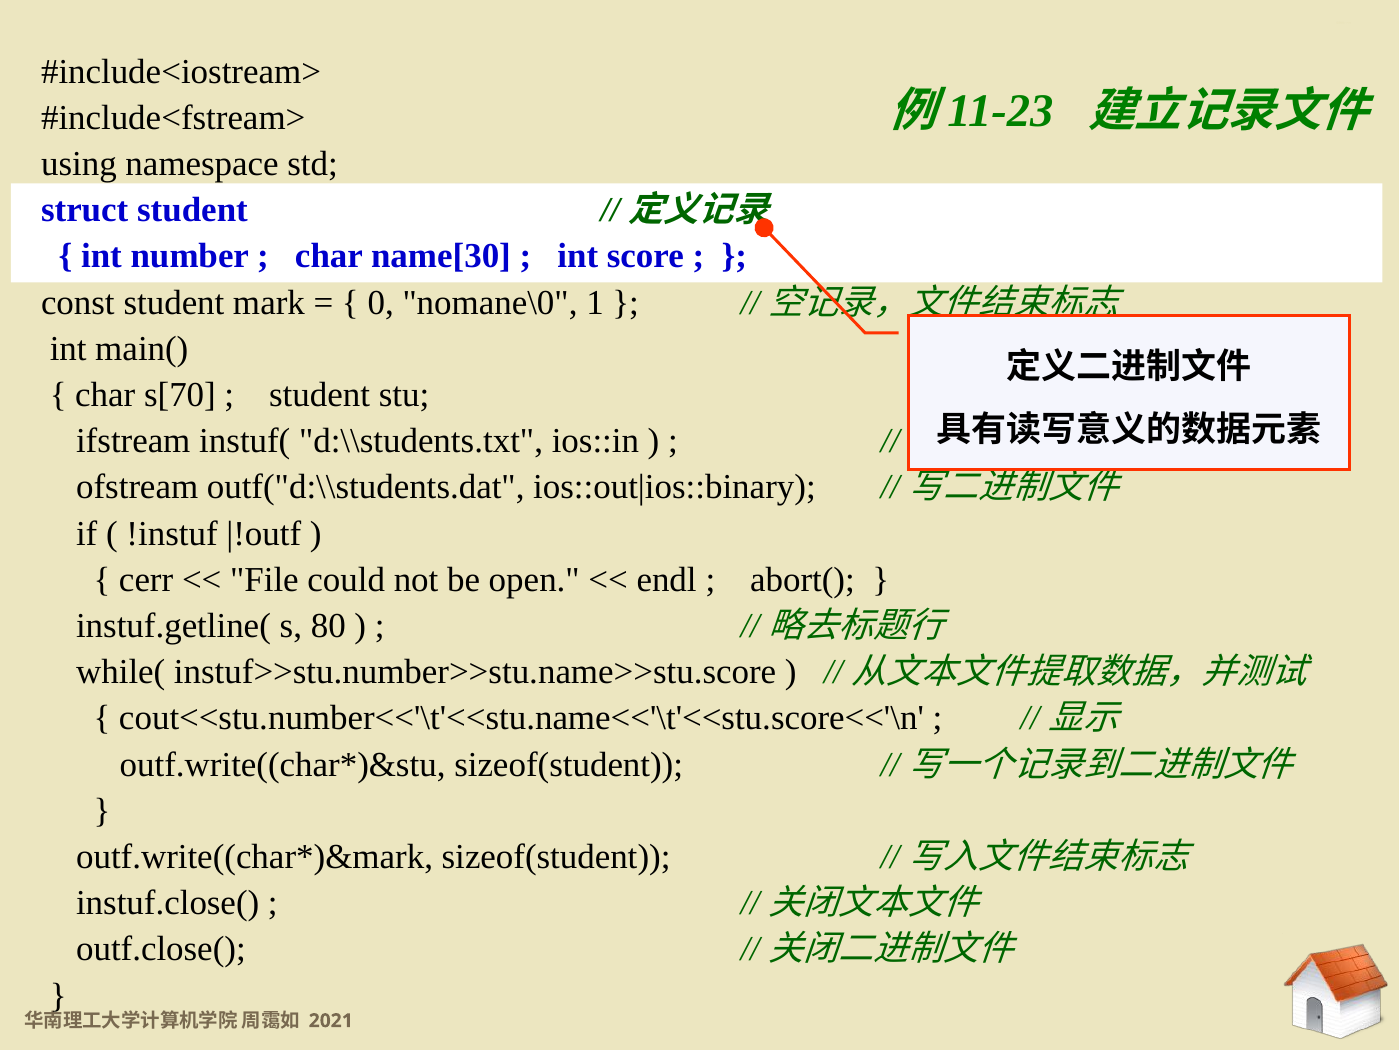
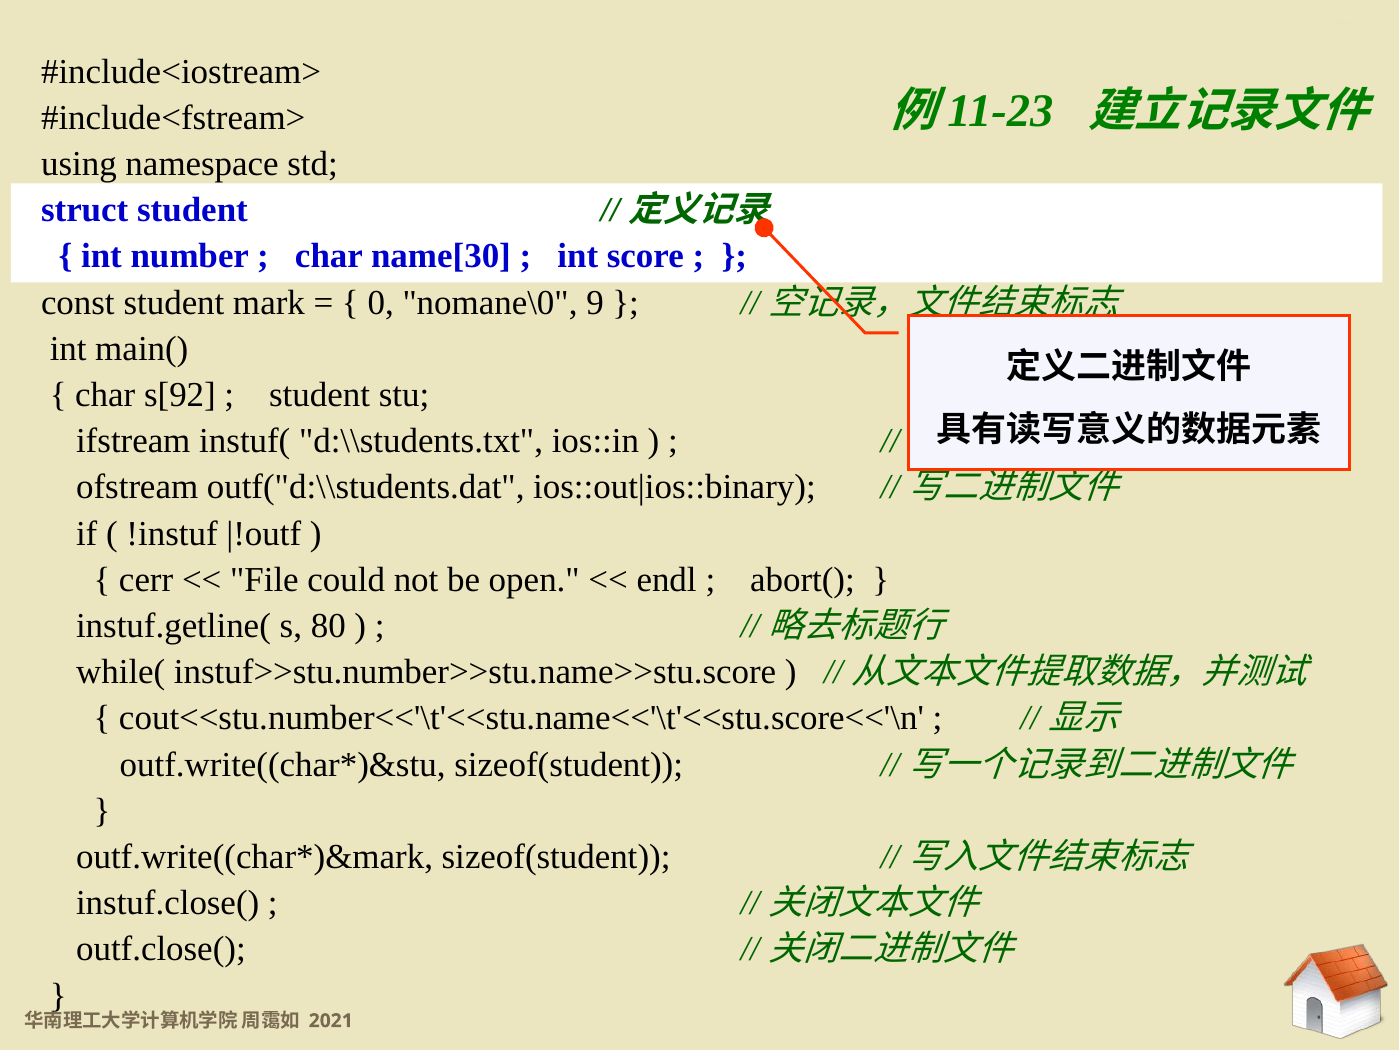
nomane\0 1: 1 -> 9
s[70: s[70 -> s[92
